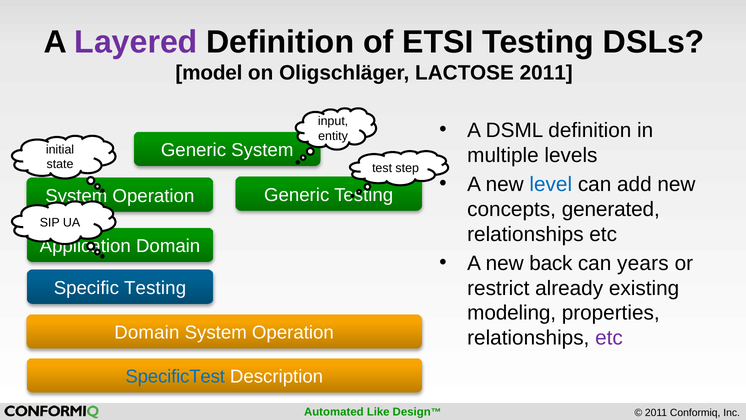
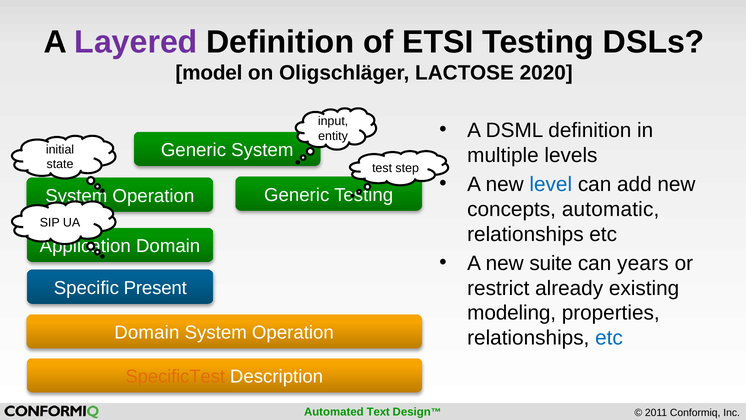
LACTOSE 2011: 2011 -> 2020
generated: generated -> automatic
back: back -> suite
Specific Testing: Testing -> Present
etc at (609, 338) colour: purple -> blue
SpecificTest colour: blue -> orange
Like: Like -> Text
